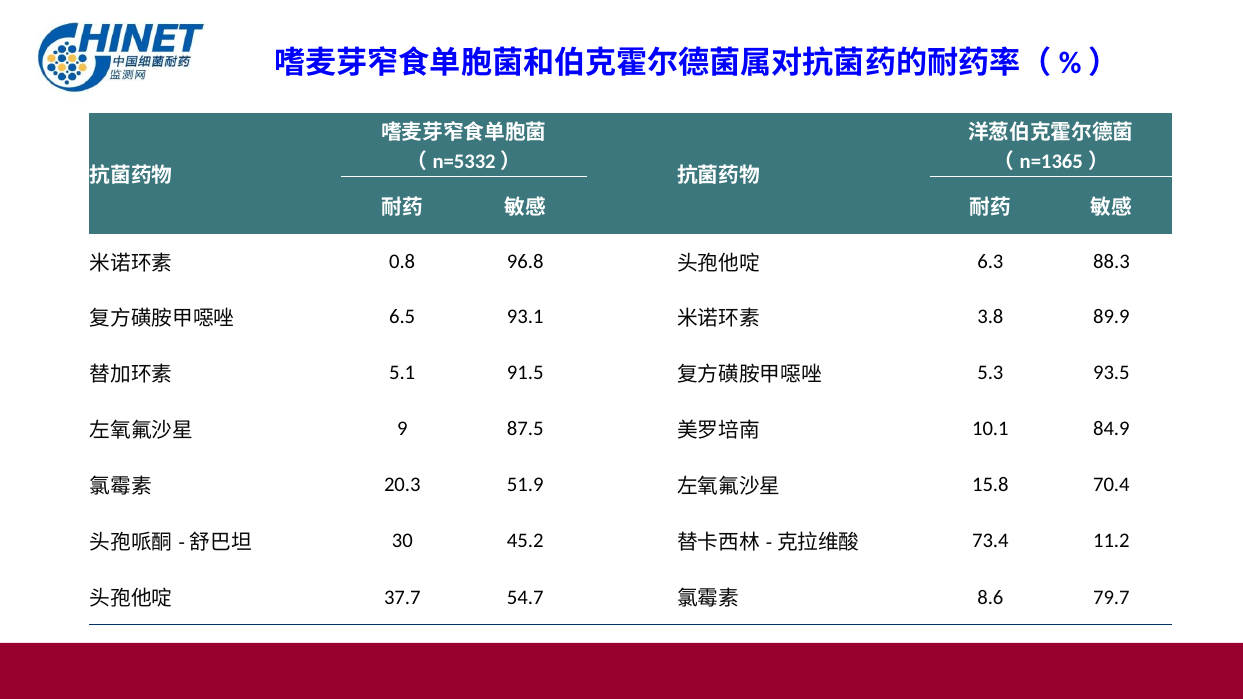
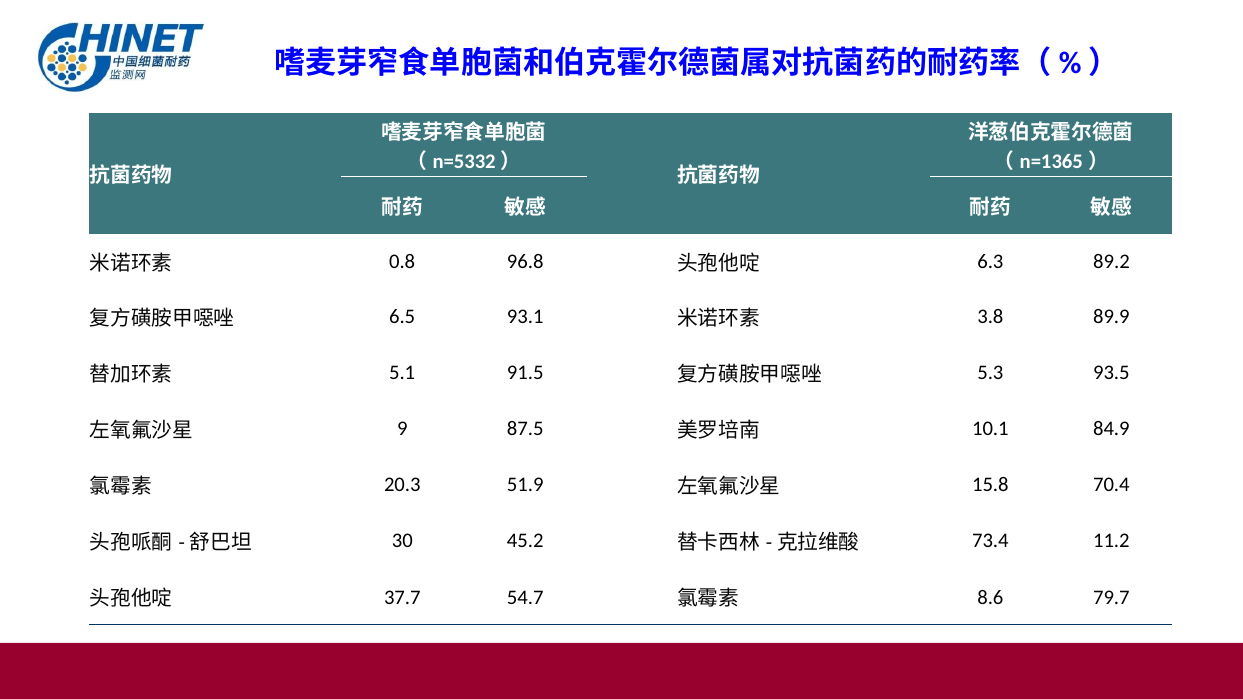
88.3: 88.3 -> 89.2
